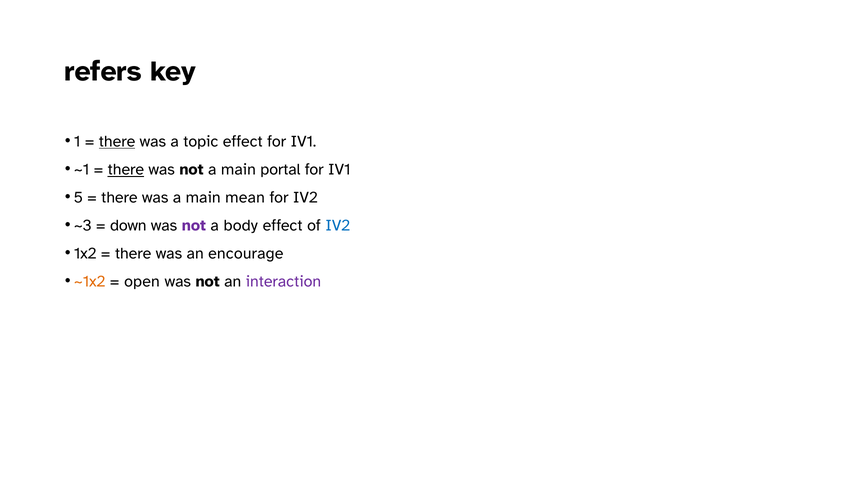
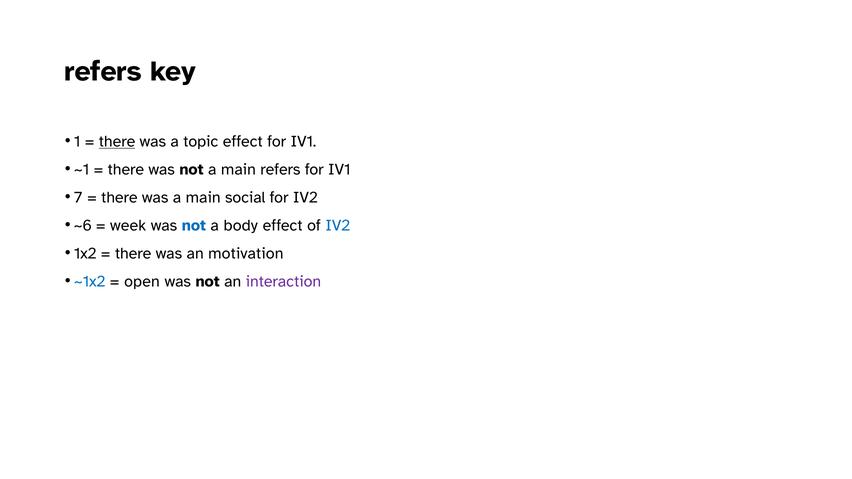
there at (126, 170) underline: present -> none
main portal: portal -> refers
5: 5 -> 7
mean: mean -> social
~3: ~3 -> ~6
down: down -> week
not at (194, 226) colour: purple -> blue
encourage: encourage -> motivation
~1x2 colour: orange -> blue
